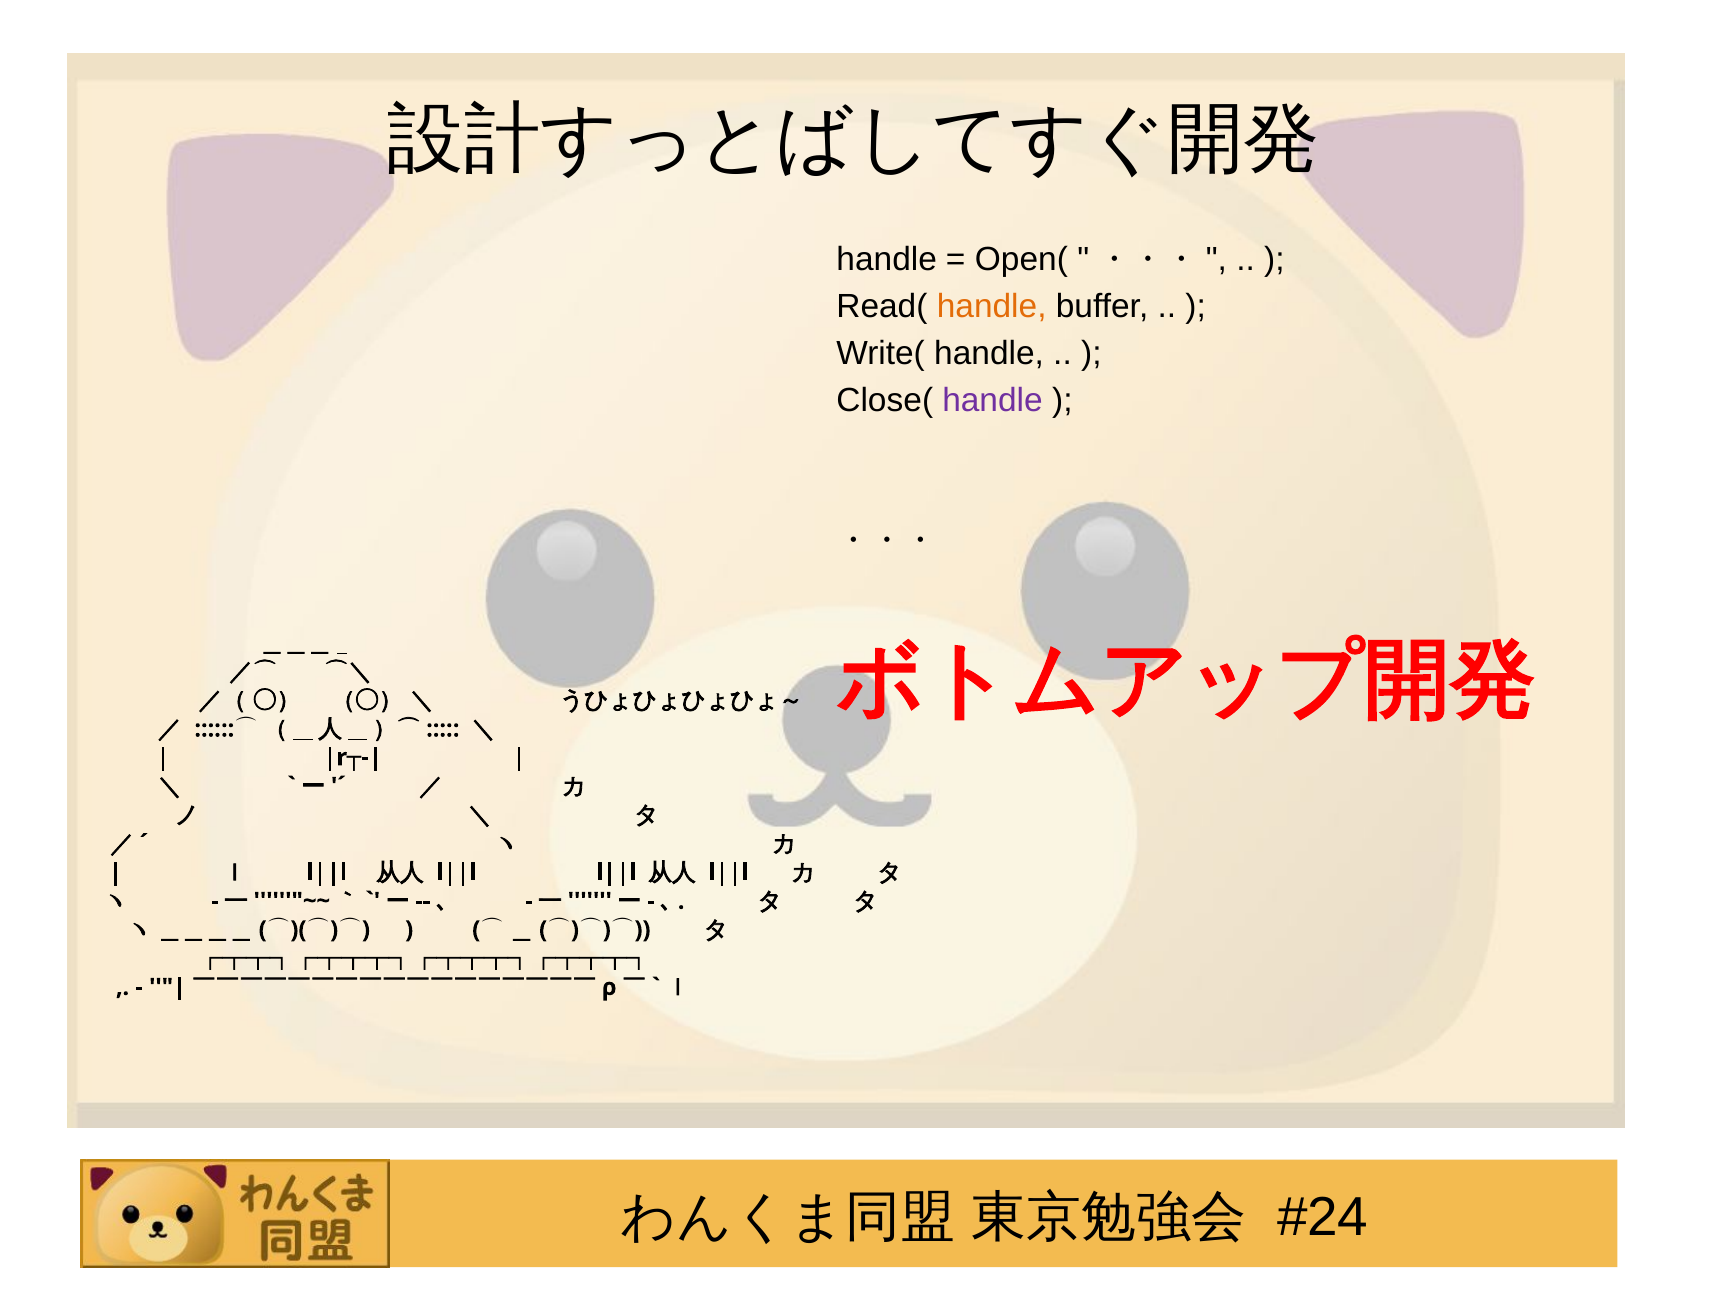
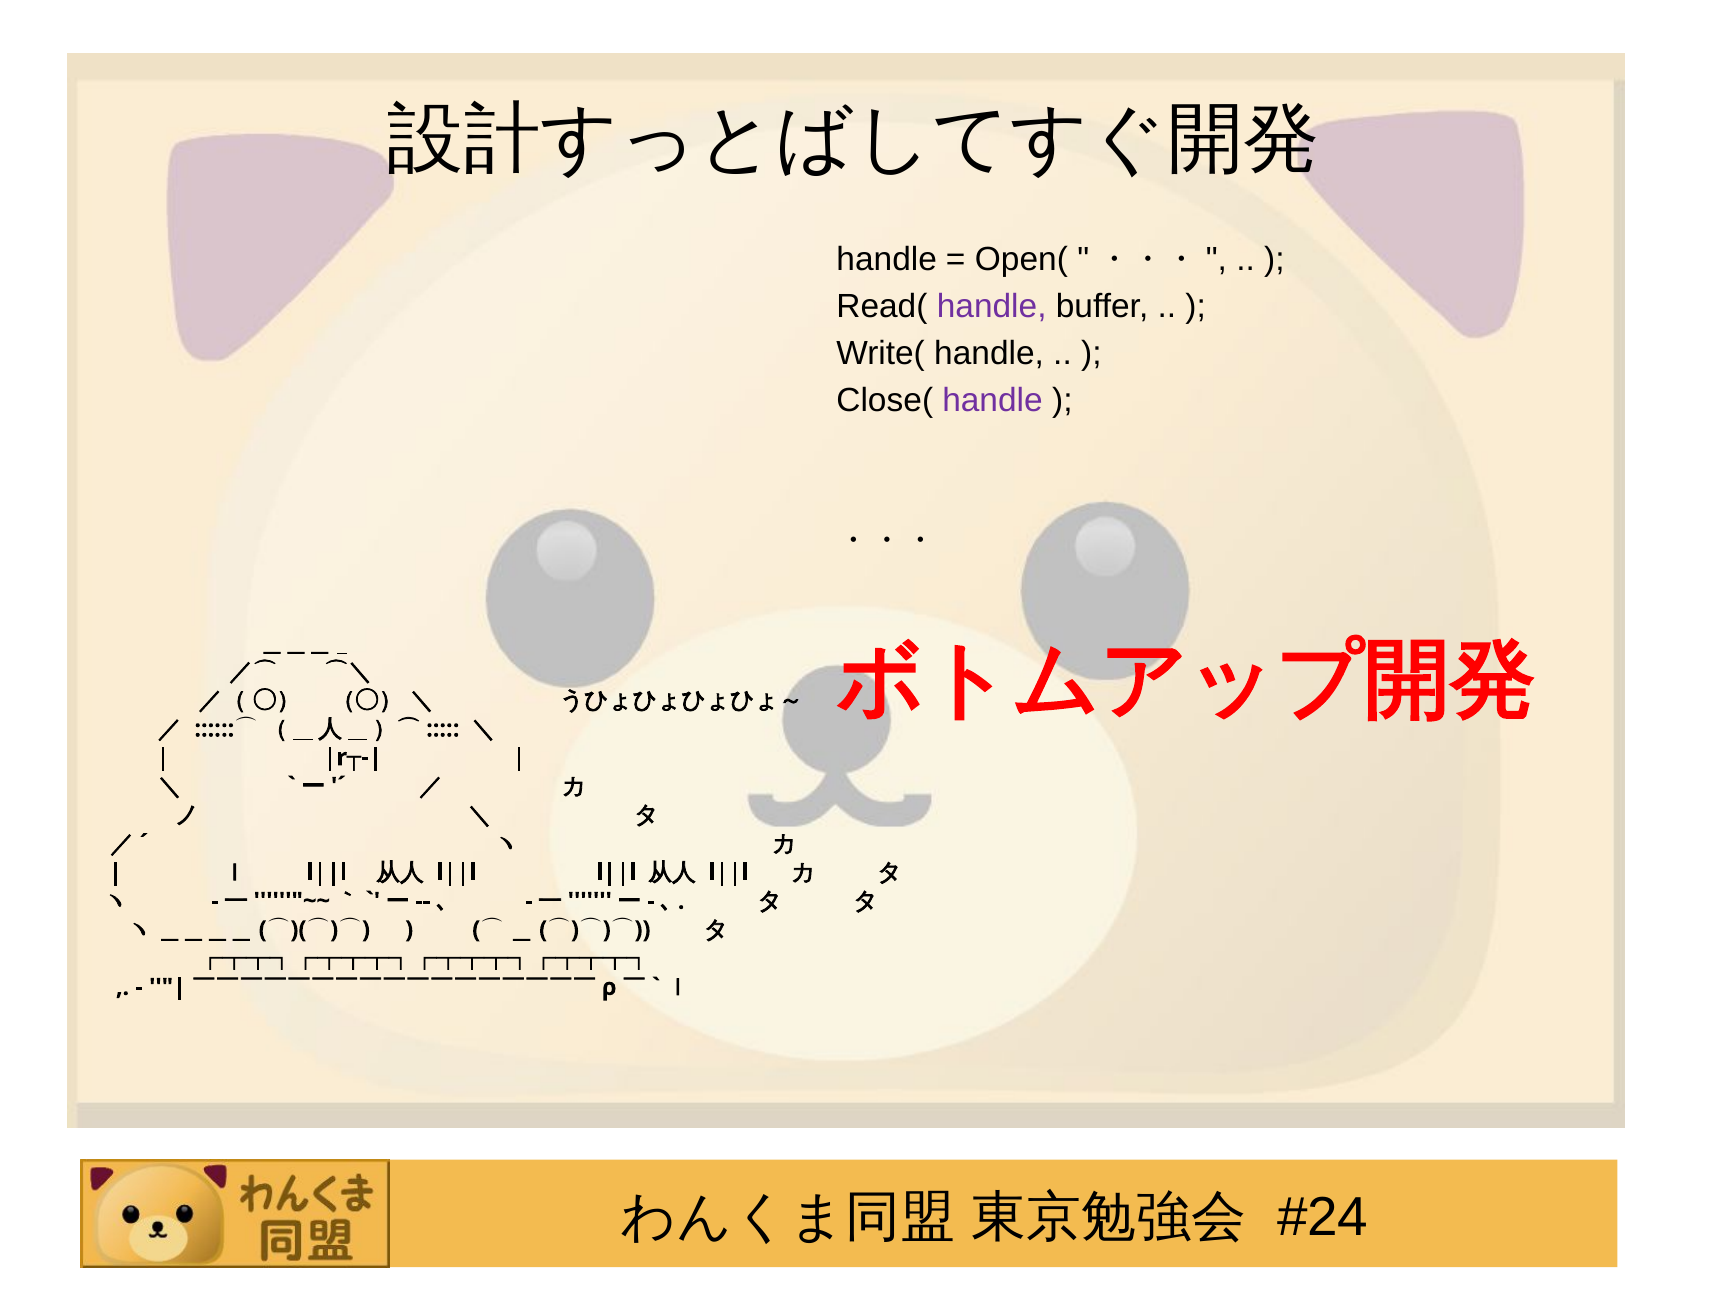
handle at (992, 306) colour: orange -> purple
